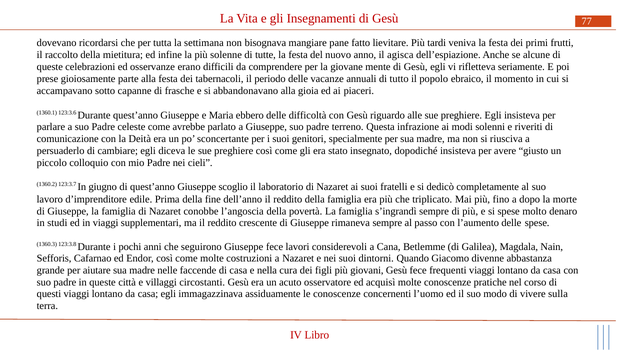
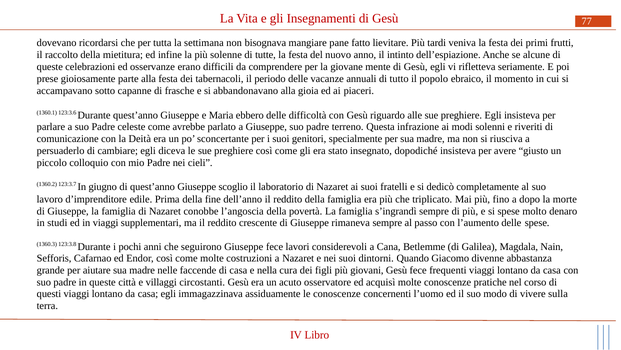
agisca: agisca -> intinto
